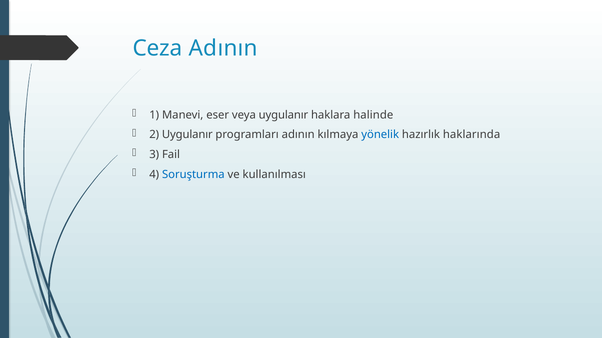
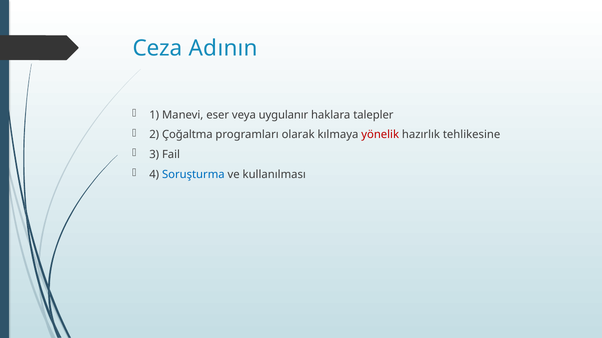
halinde: halinde -> talepler
2 Uygulanır: Uygulanır -> Çoğaltma
programları adının: adının -> olarak
yönelik colour: blue -> red
haklarında: haklarında -> tehlikesine
